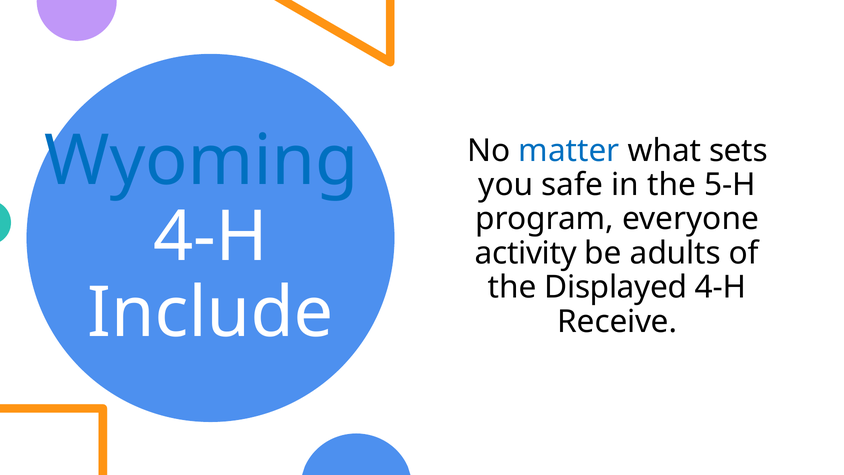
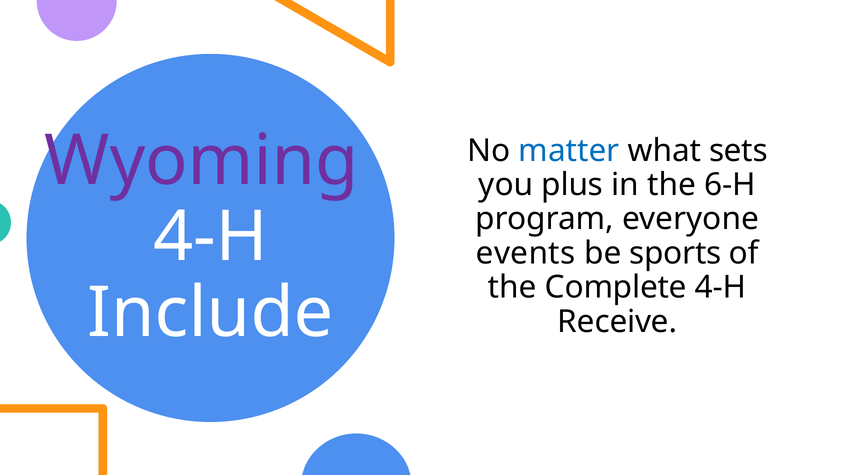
Wyoming colour: blue -> purple
safe: safe -> plus
5-H: 5-H -> 6-H
activity: activity -> events
adults: adults -> sports
Displayed: Displayed -> Complete
